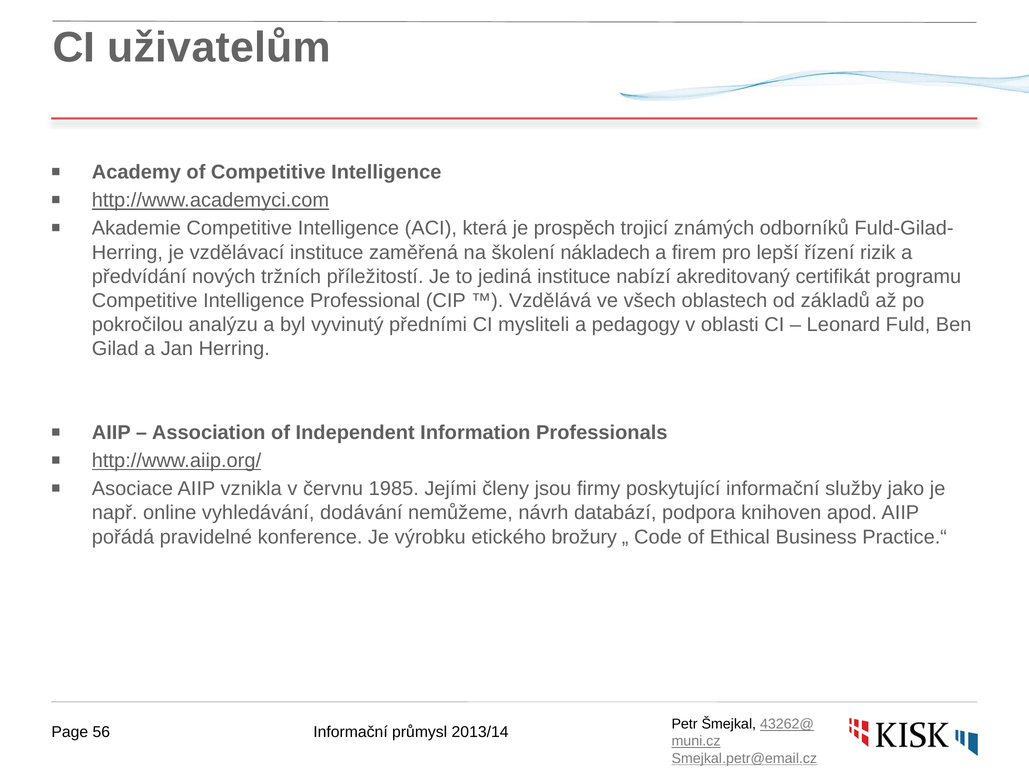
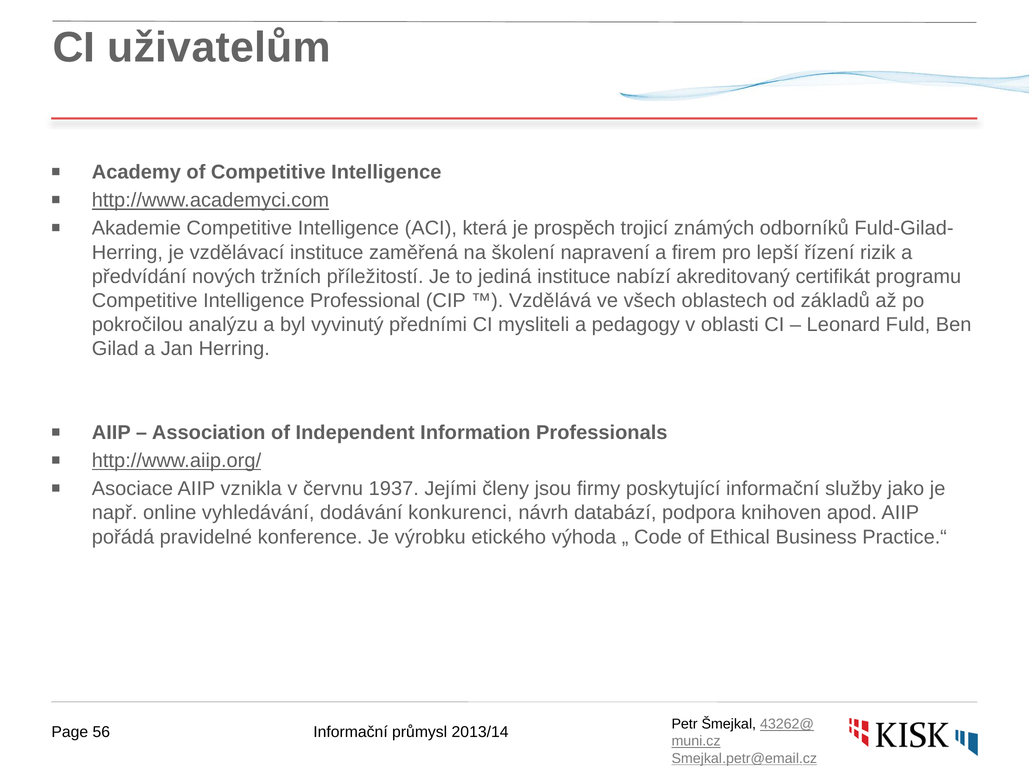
nákladech: nákladech -> napravení
1985: 1985 -> 1937
nemůžeme: nemůžeme -> konkurenci
brožury: brožury -> výhoda
